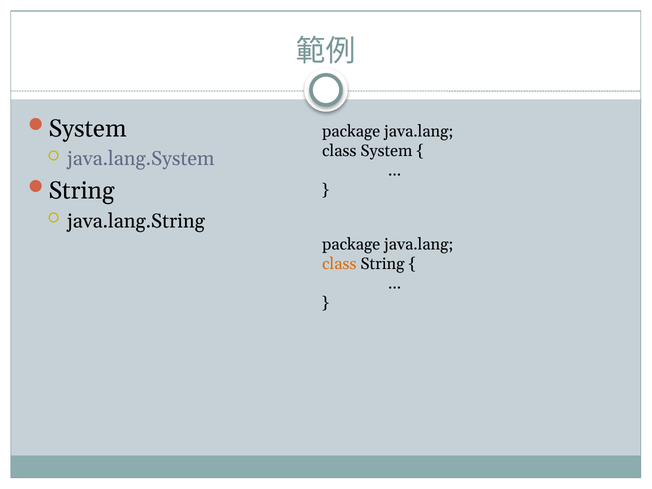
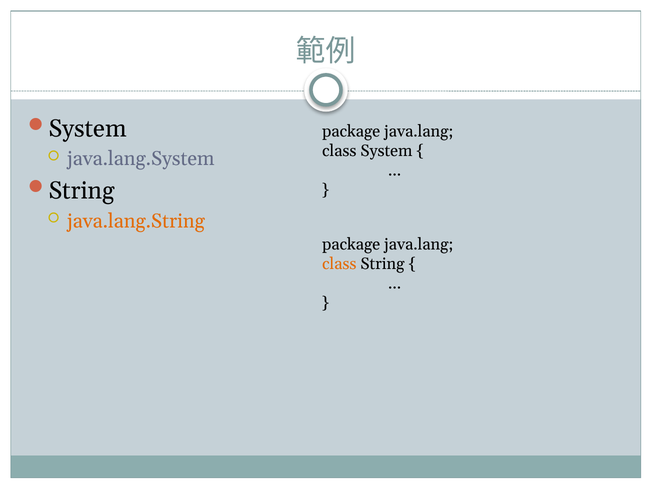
java.lang.String colour: black -> orange
